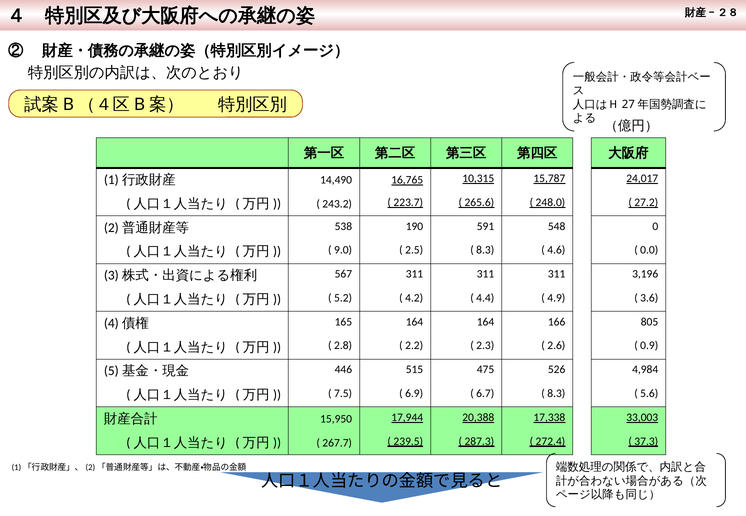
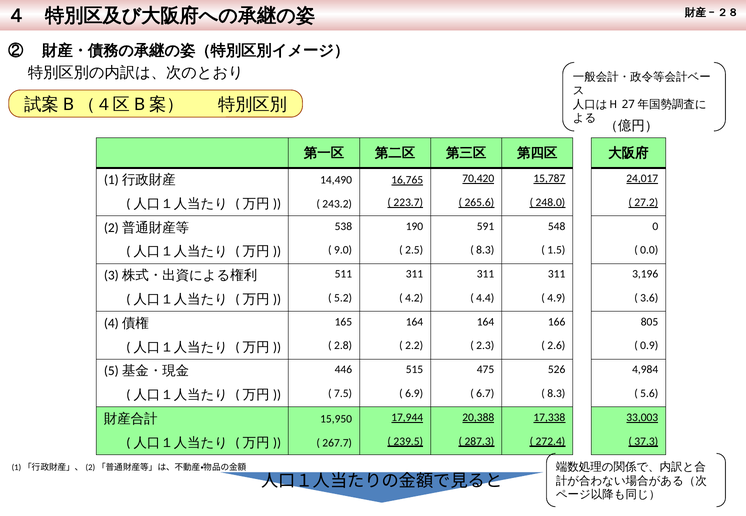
10,315: 10,315 -> 70,420
4.6: 4.6 -> 1.5
567: 567 -> 511
